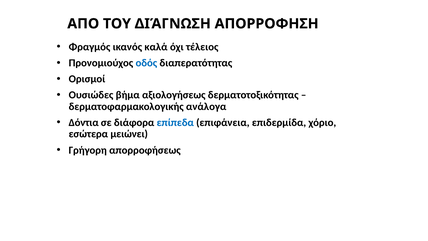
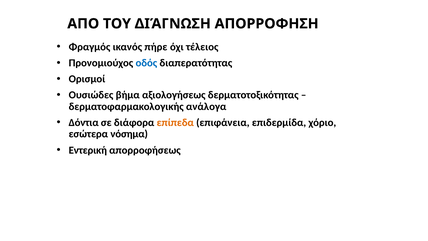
καλά: καλά -> πήρε
επίπεδα colour: blue -> orange
μειώνει: μειώνει -> νόσημα
Γρήγορη: Γρήγορη -> Εντερική
